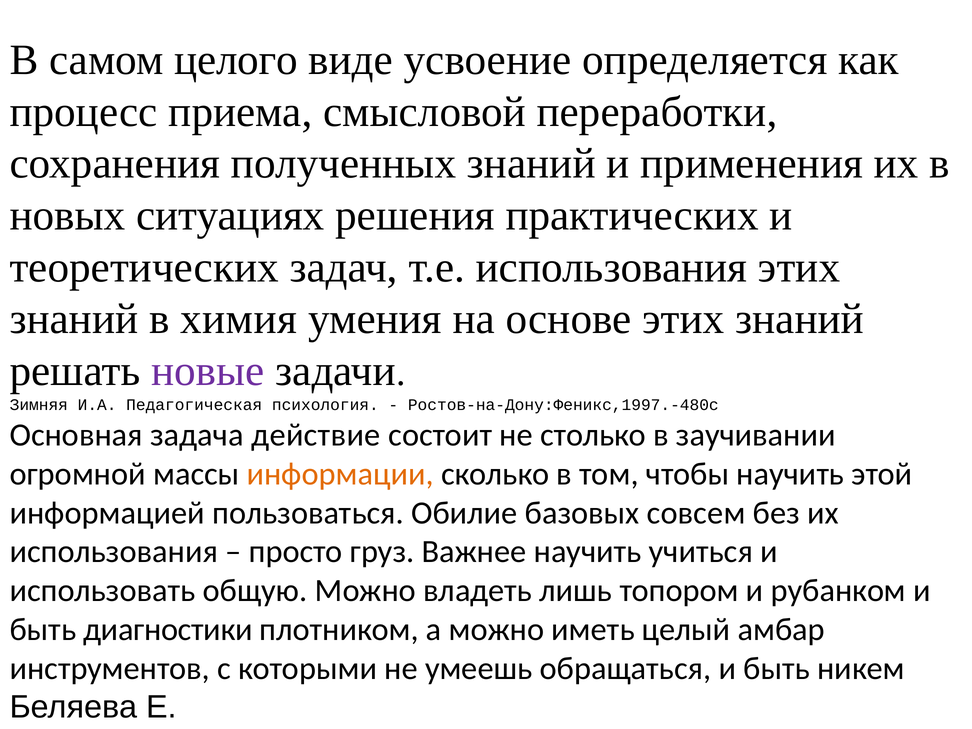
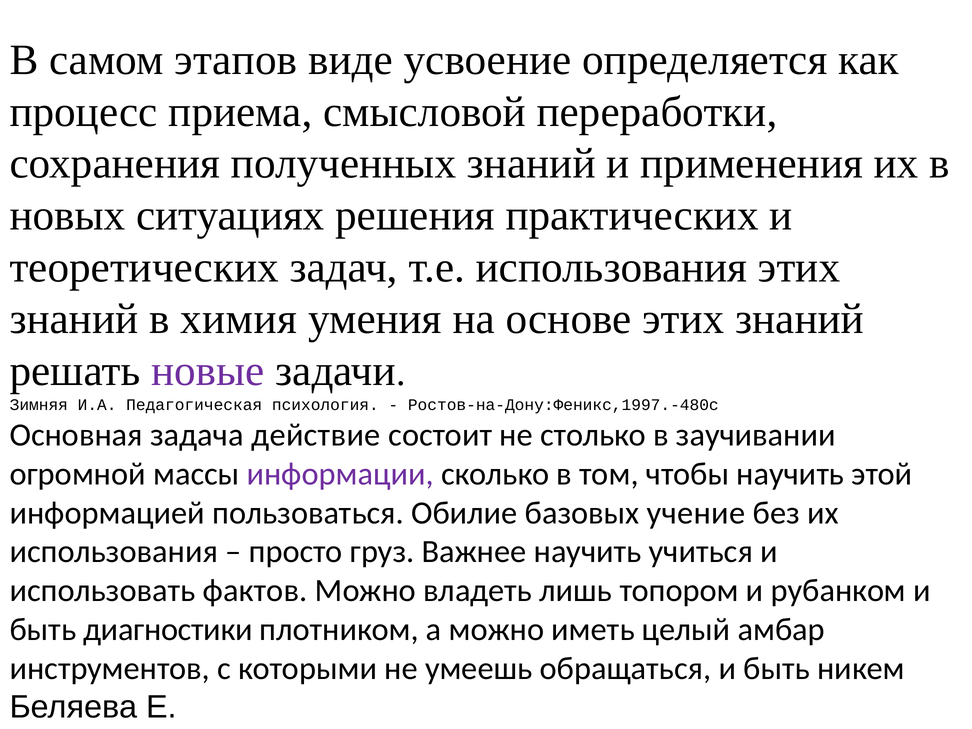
целого: целого -> этапов
информации colour: orange -> purple
совсем: совсем -> учение
общую: общую -> фактов
